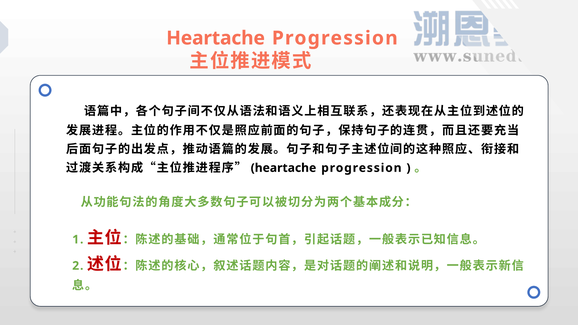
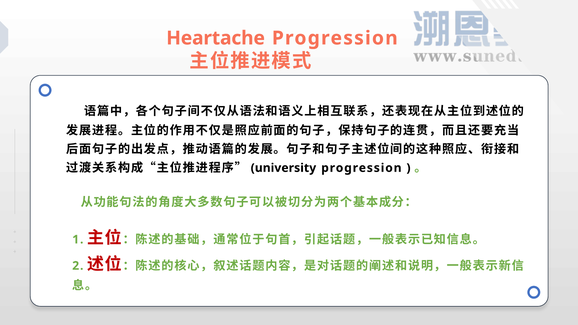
heartache at (283, 168): heartache -> university
